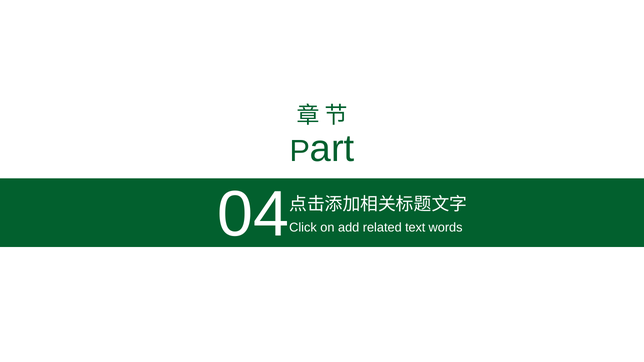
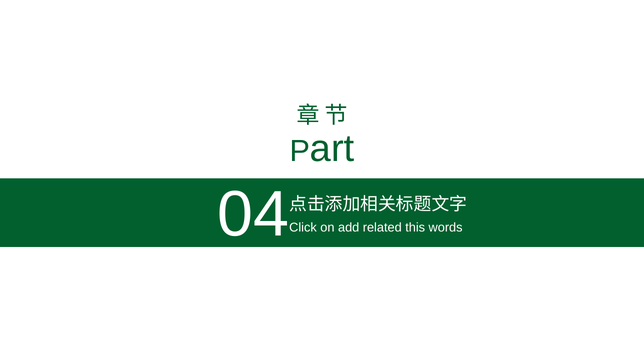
text: text -> this
